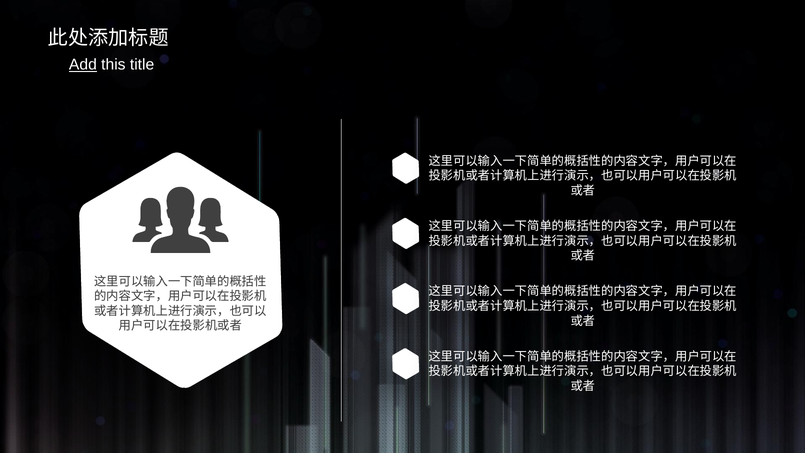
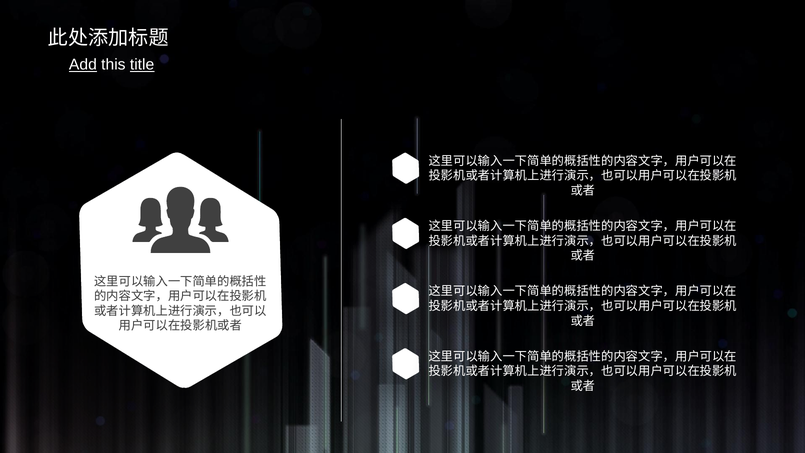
title underline: none -> present
